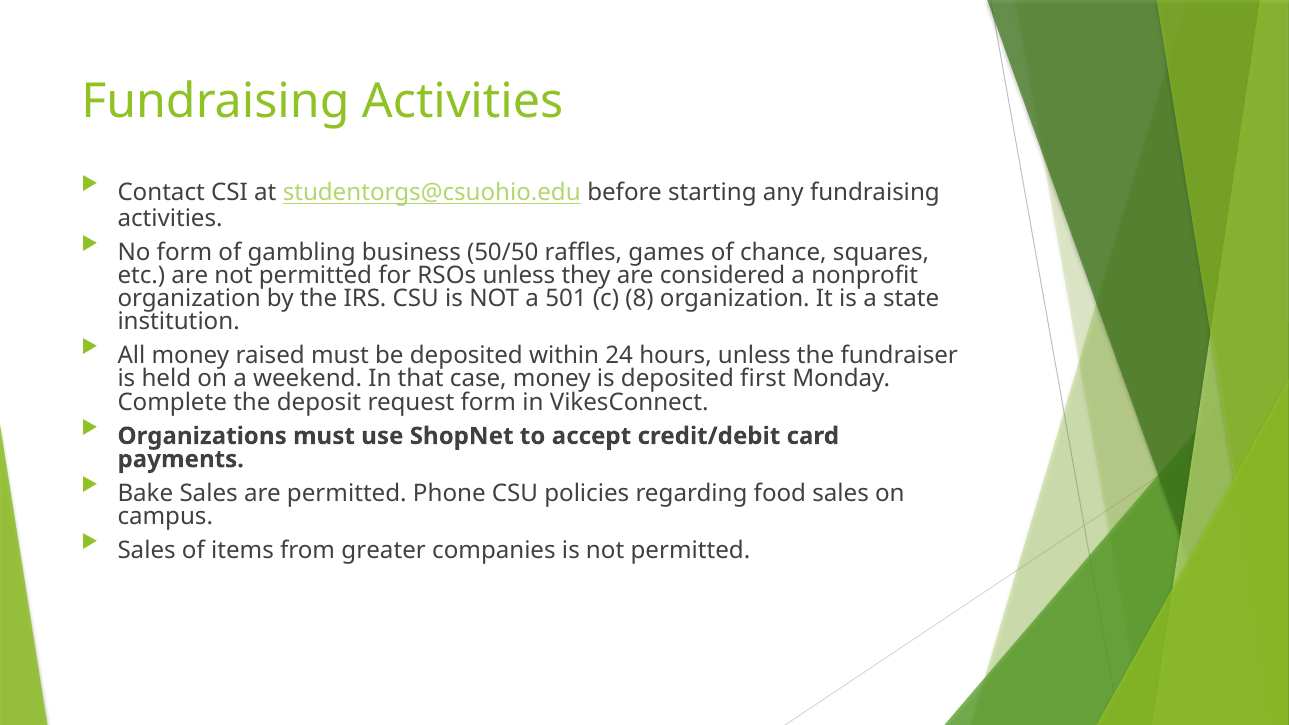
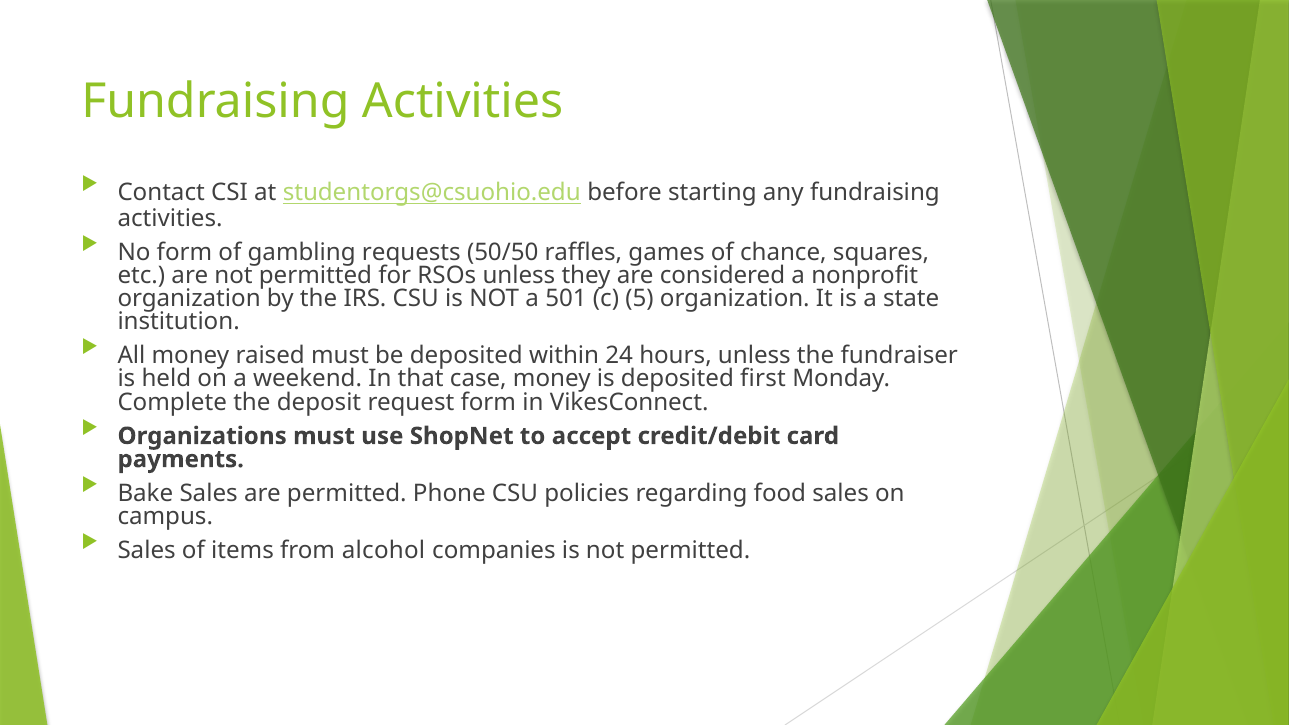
business: business -> requests
8: 8 -> 5
greater: greater -> alcohol
